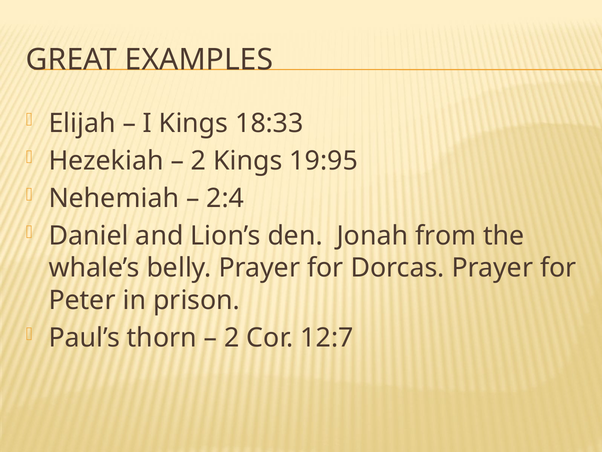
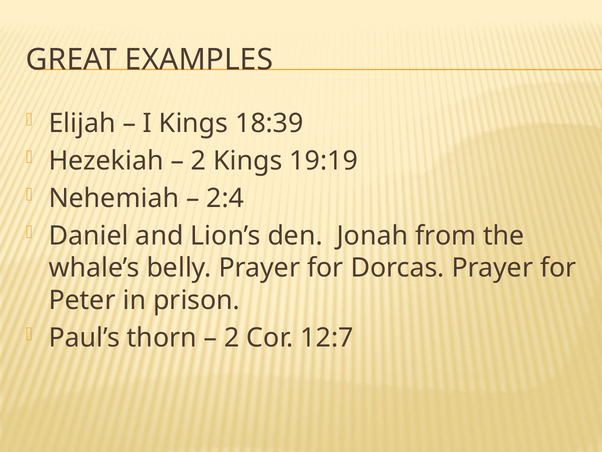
18:33: 18:33 -> 18:39
19:95: 19:95 -> 19:19
